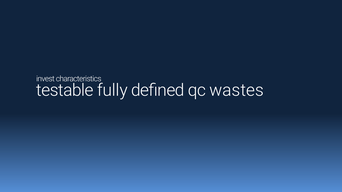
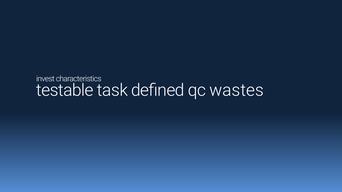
fully: fully -> task
